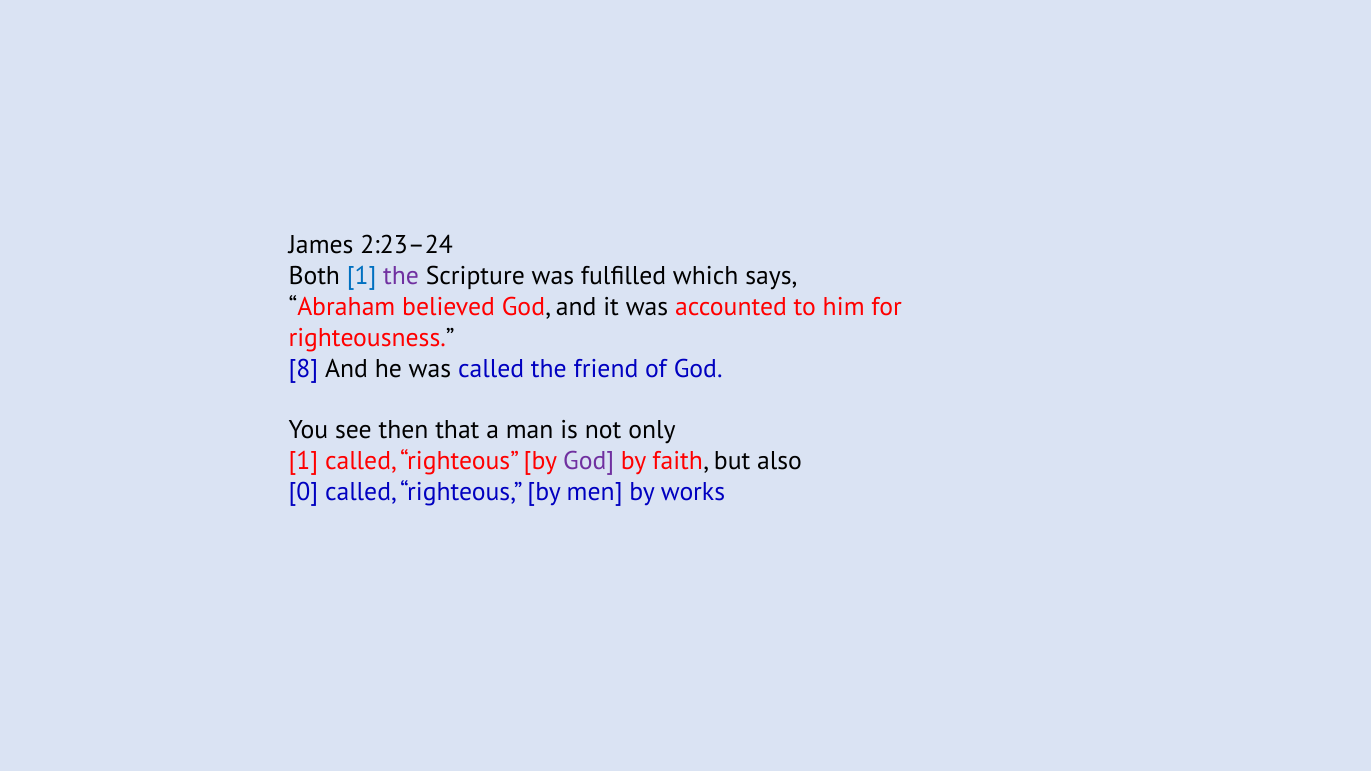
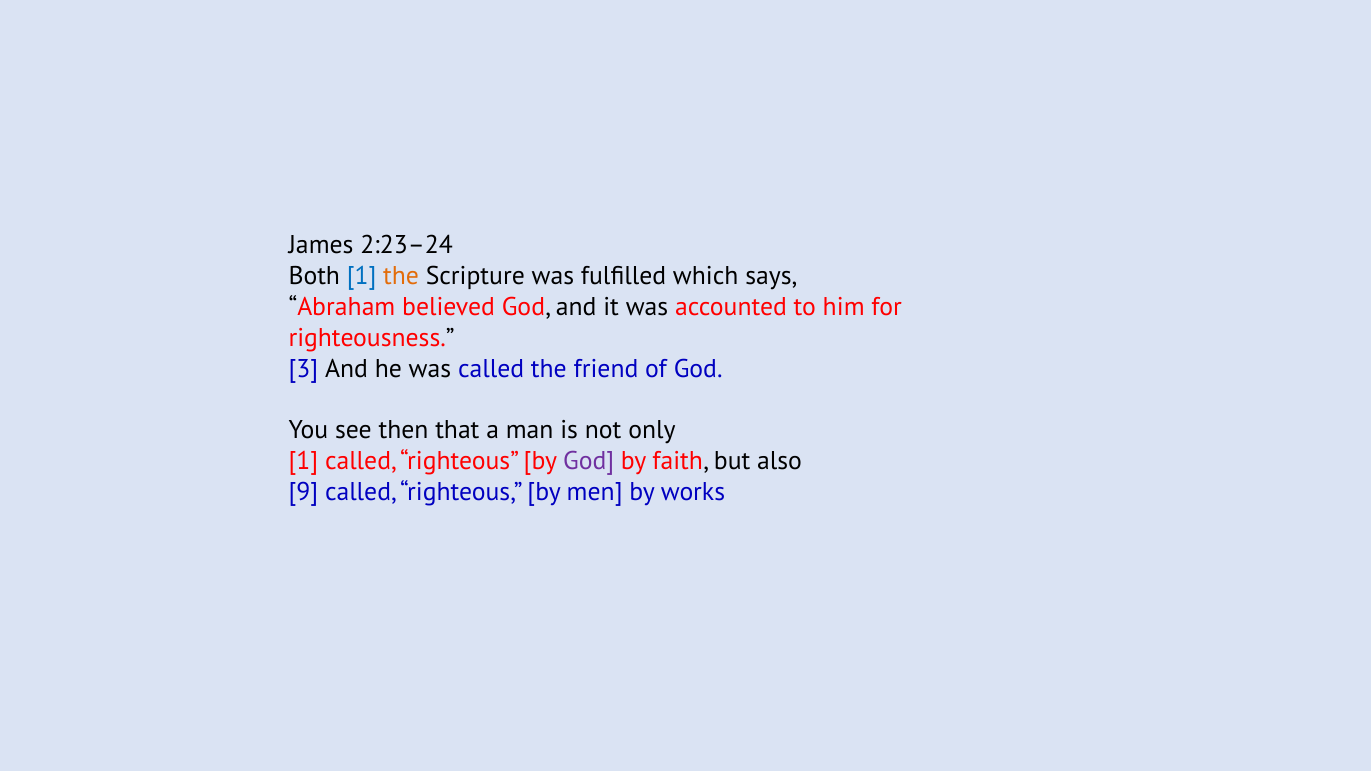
the at (401, 276) colour: purple -> orange
8: 8 -> 3
0: 0 -> 9
